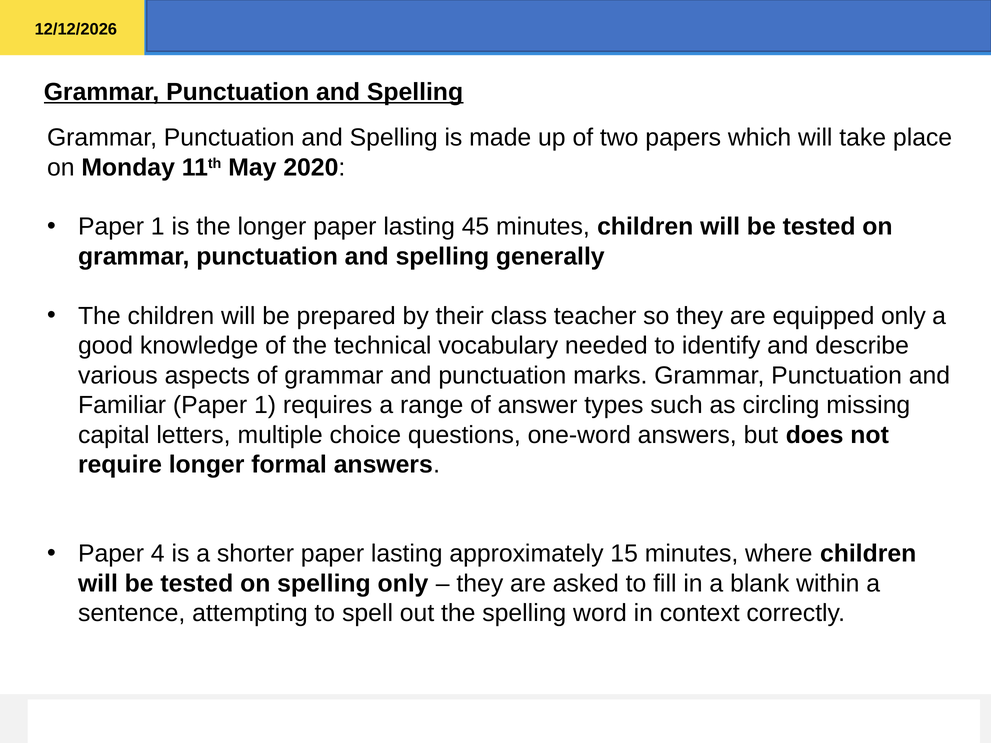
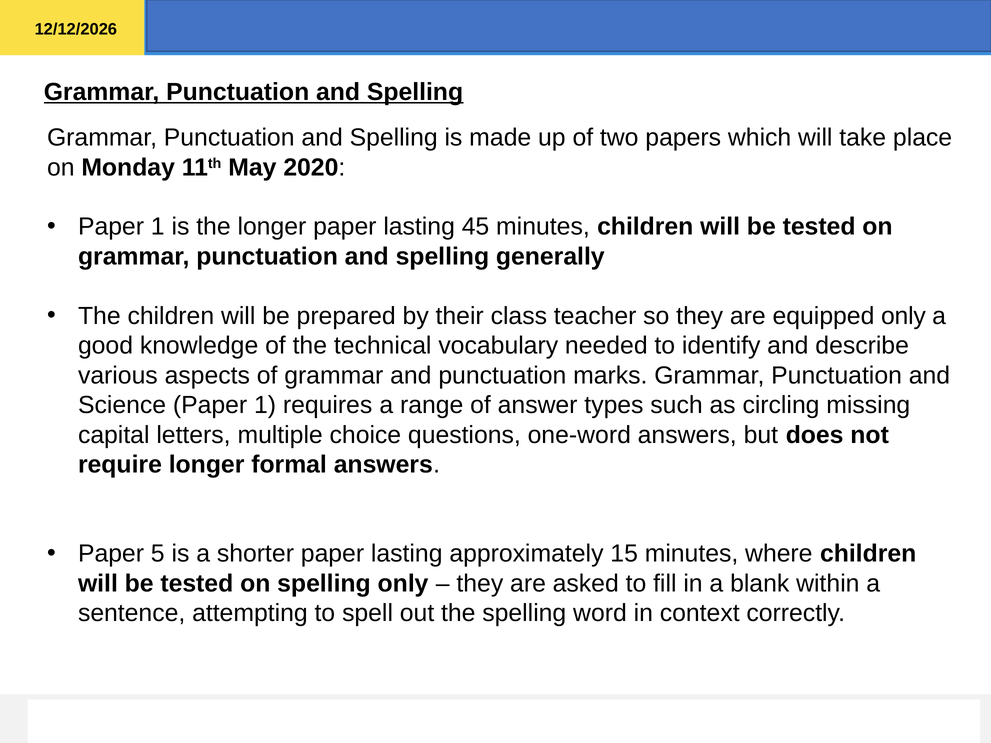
Familiar: Familiar -> Science
4: 4 -> 5
